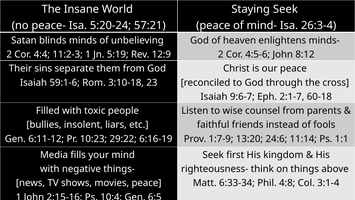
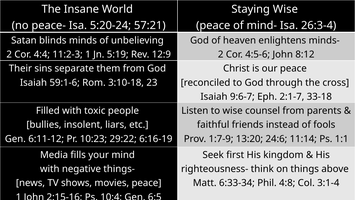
Staying Seek: Seek -> Wise
60-18: 60-18 -> 33-18
